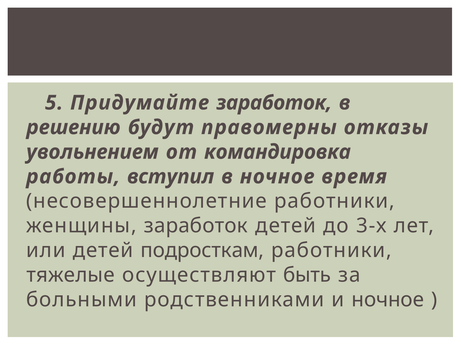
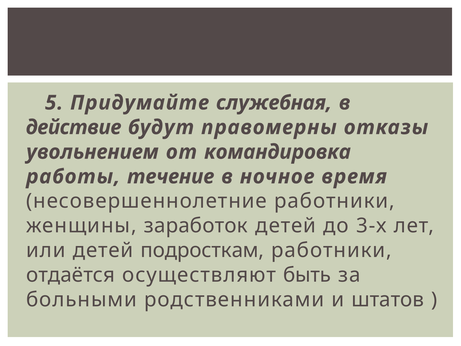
Придумайте заработок: заработок -> служебная
решению: решению -> действие
вступил: вступил -> течение
тяжелые: тяжелые -> отдаётся
и ночное: ночное -> штатов
